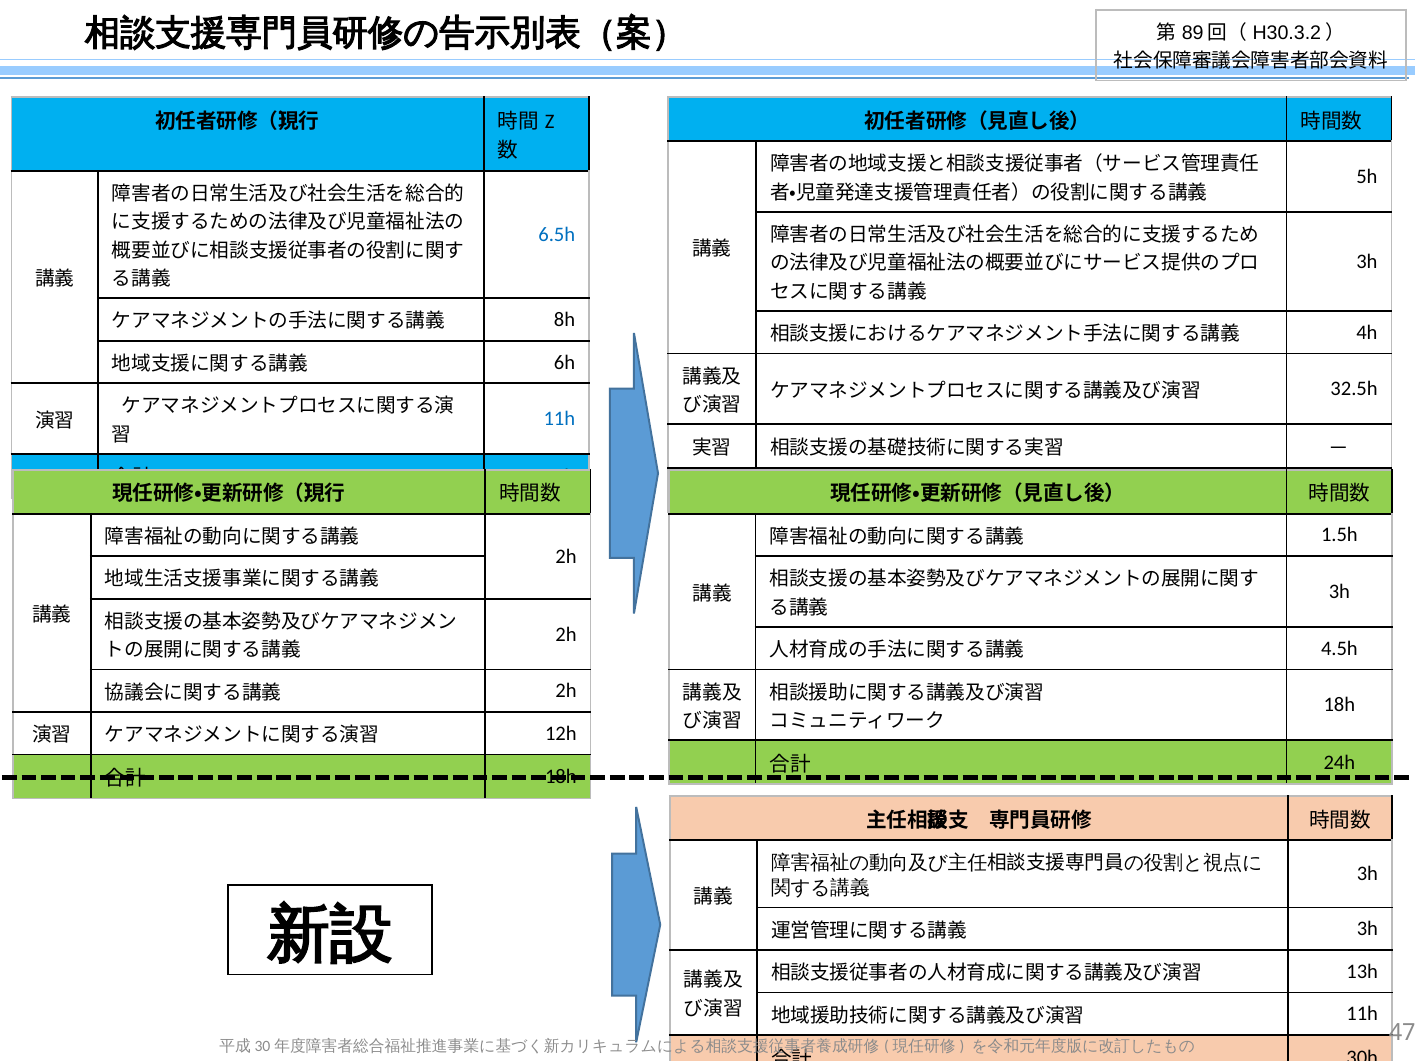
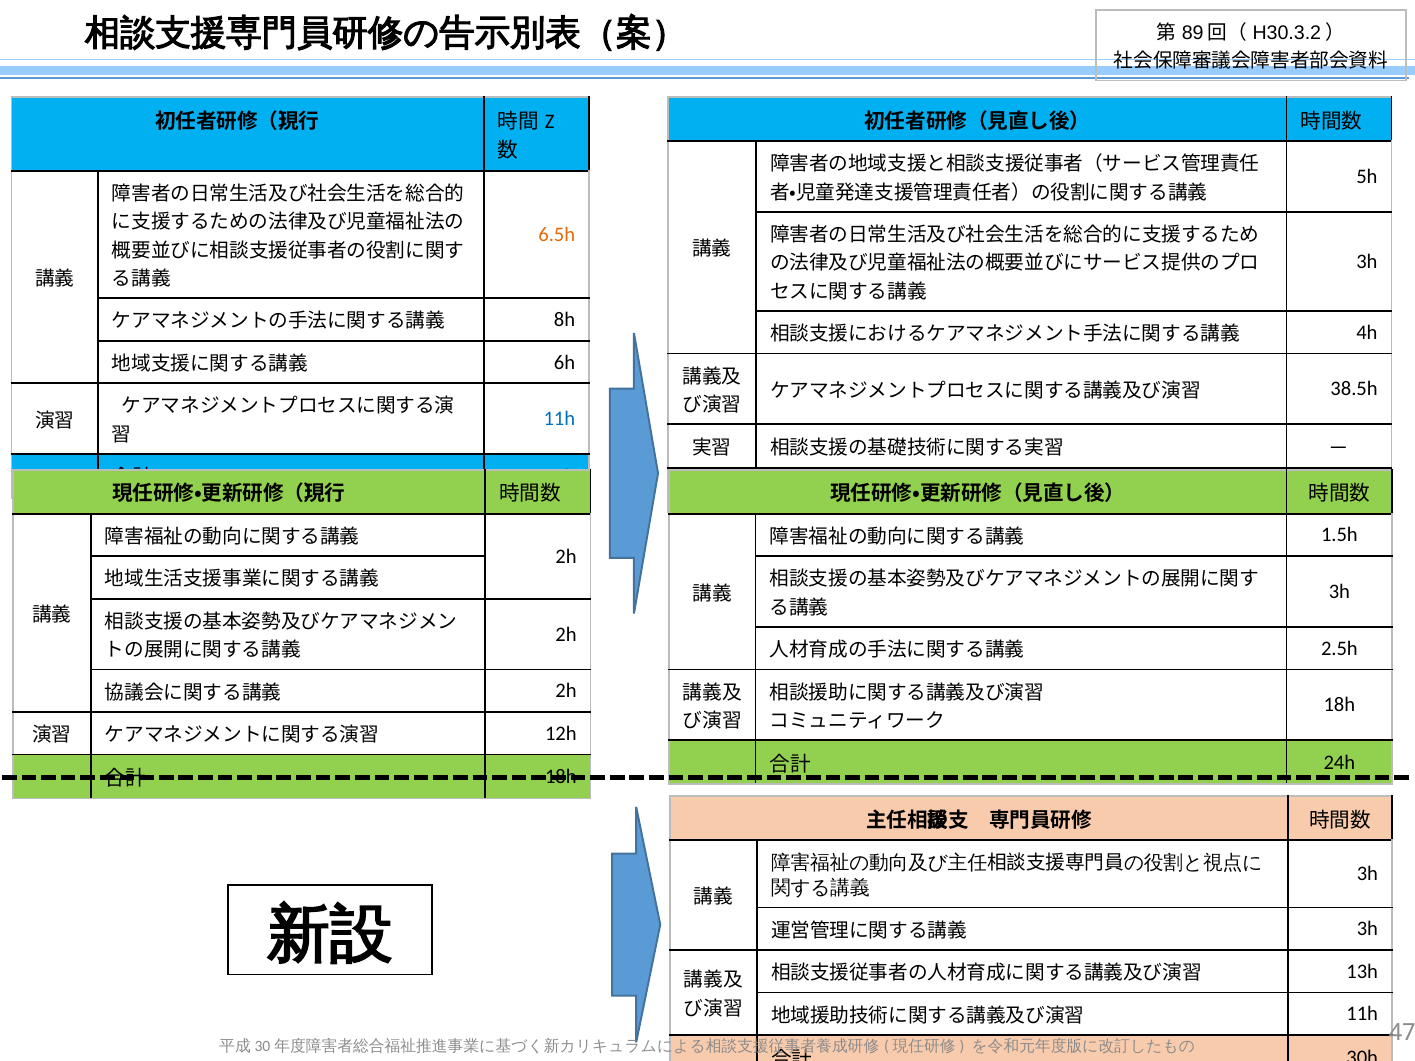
6.5h colour: blue -> orange
32.5h: 32.5h -> 38.5h
4.5h: 4.5h -> 2.5h
